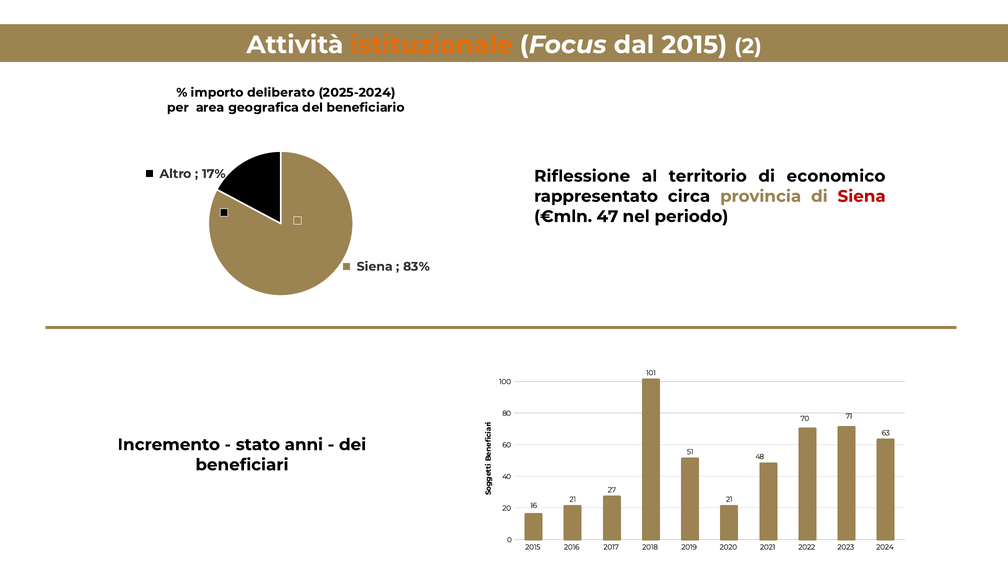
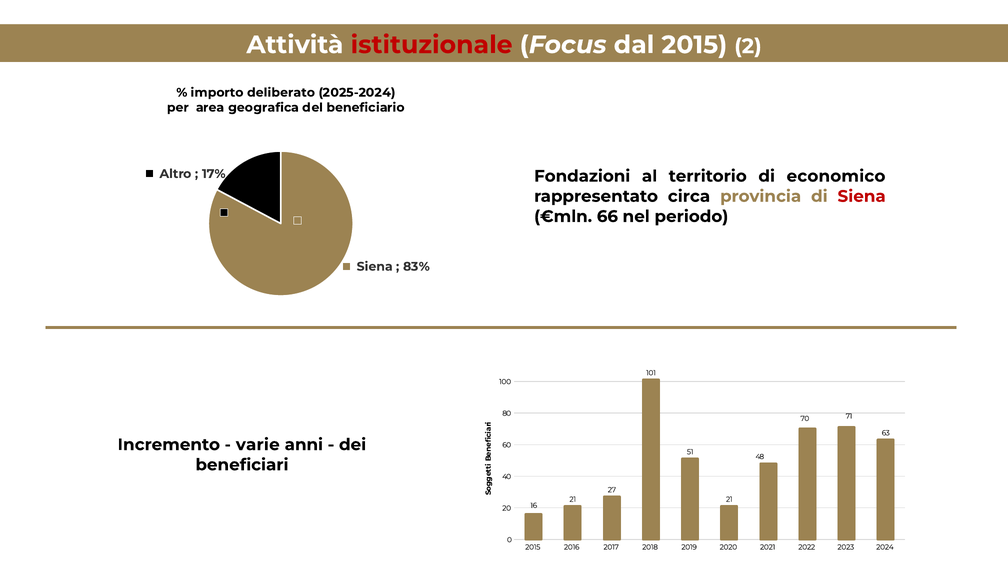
istituzionale colour: orange -> red
Riflessione: Riflessione -> Fondazioni
47: 47 -> 66
stato: stato -> varie
